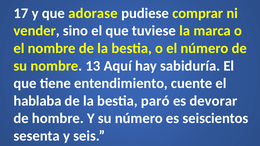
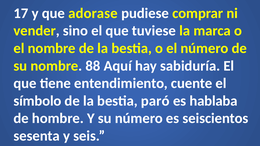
13: 13 -> 88
hablaba: hablaba -> símbolo
devorar: devorar -> hablaba
